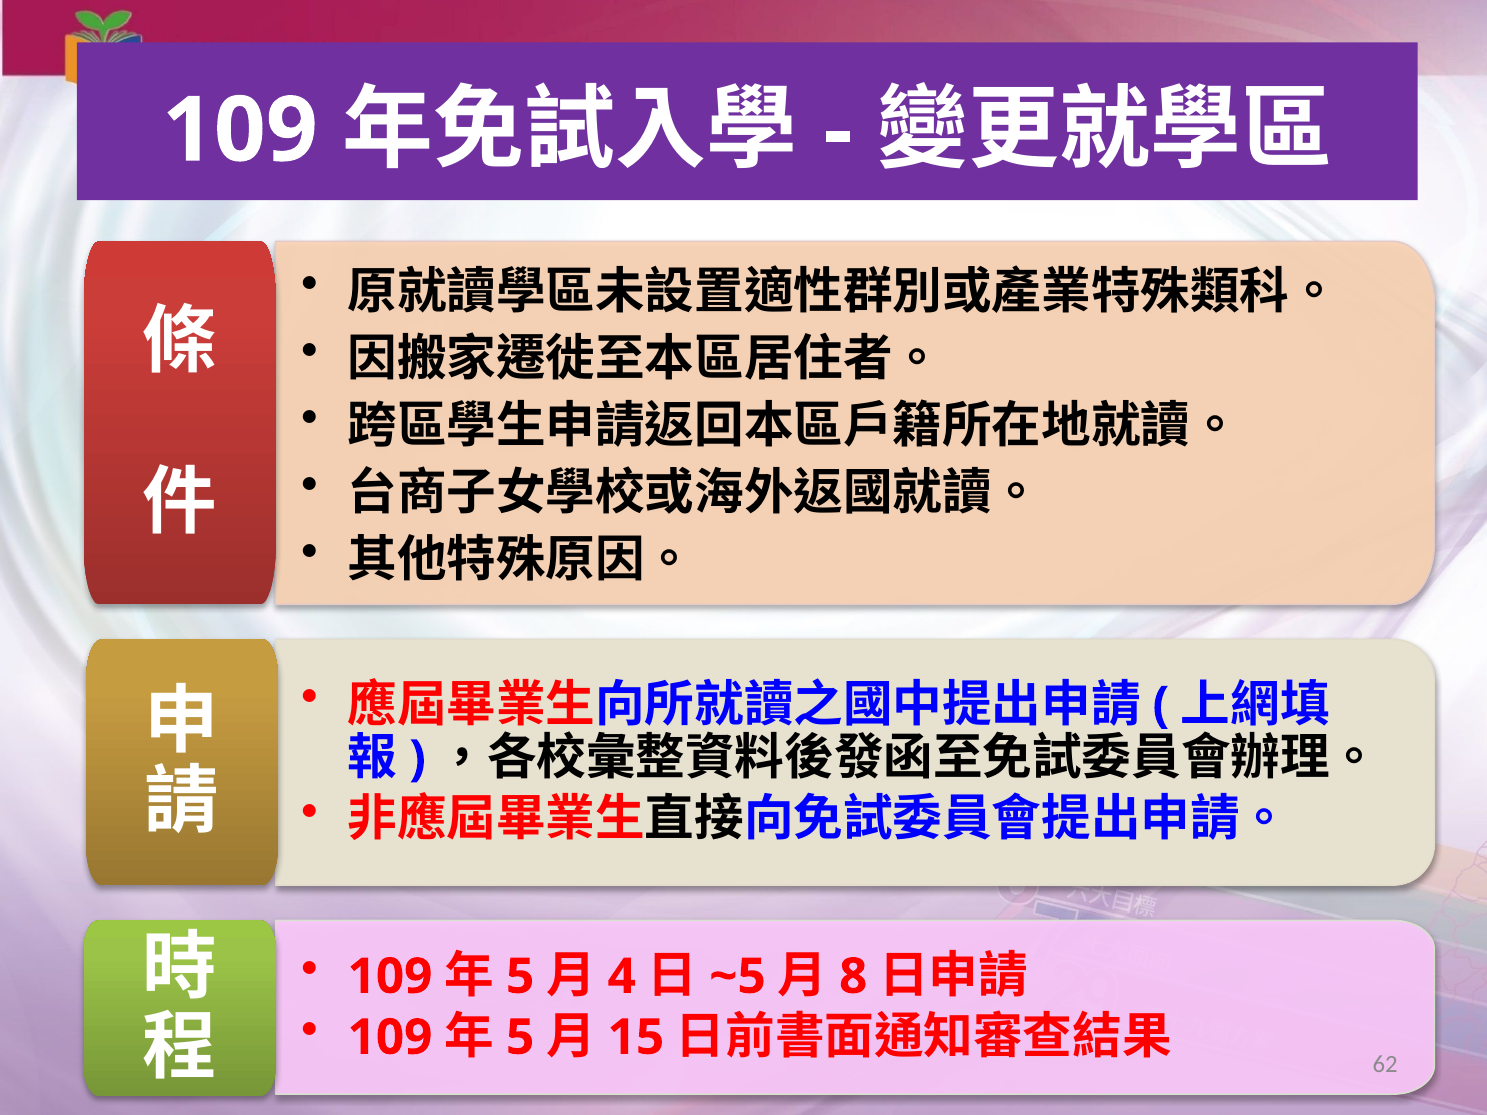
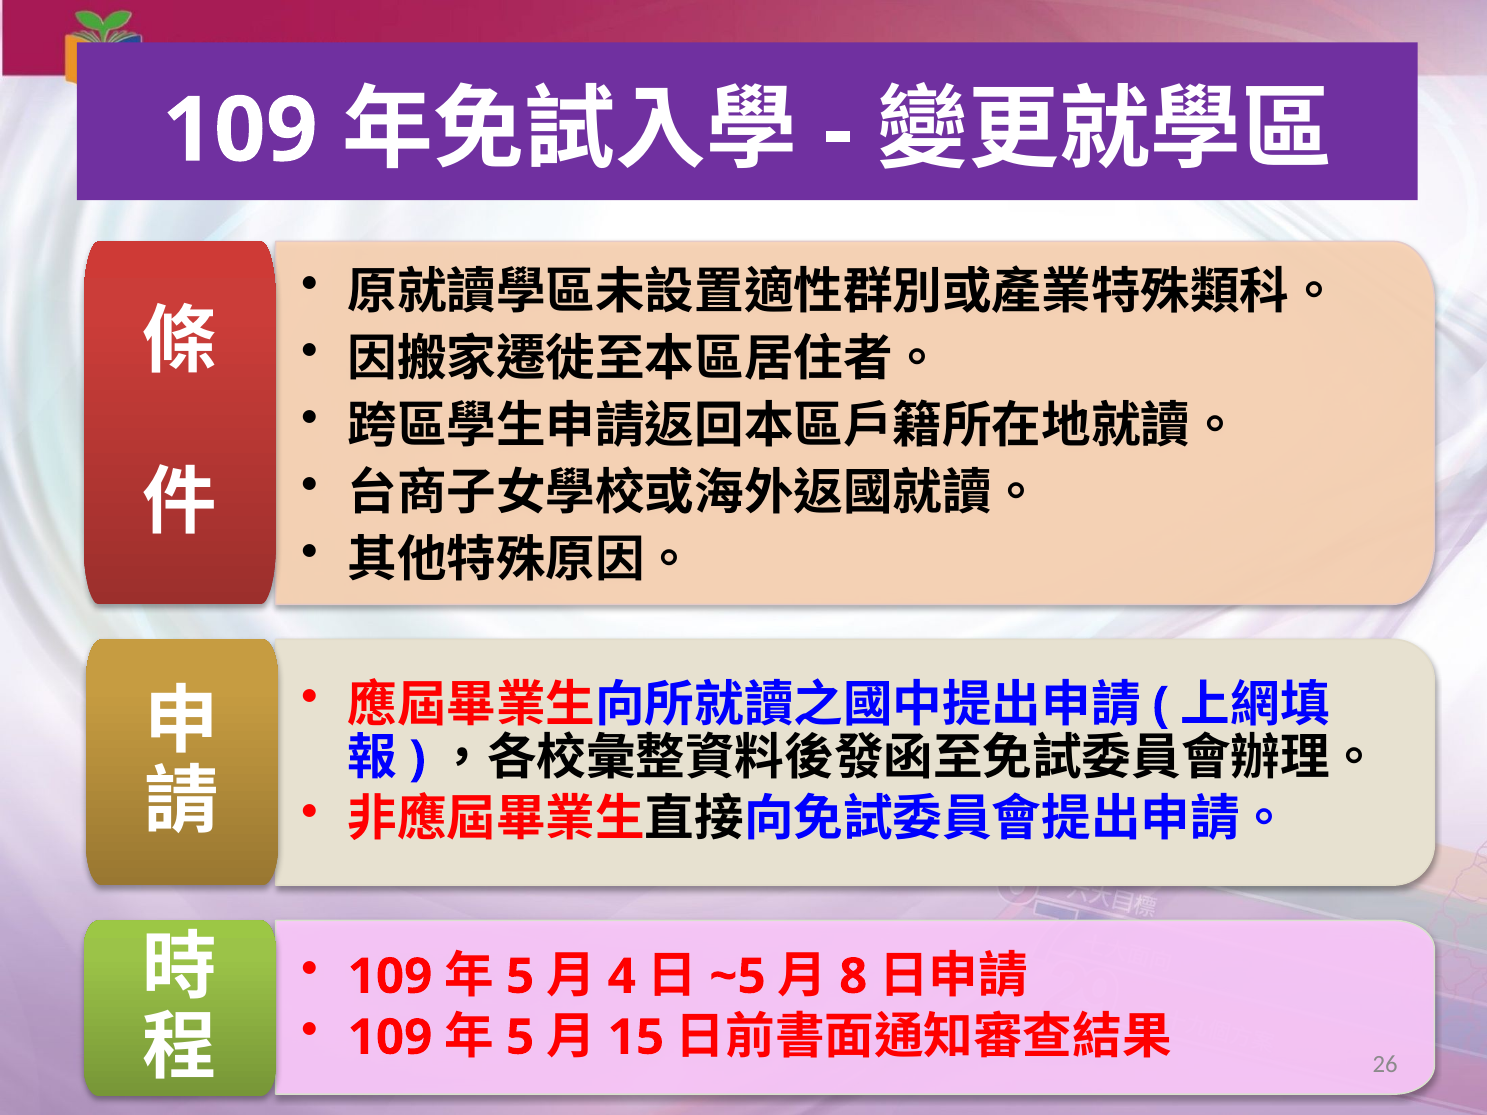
62: 62 -> 26
